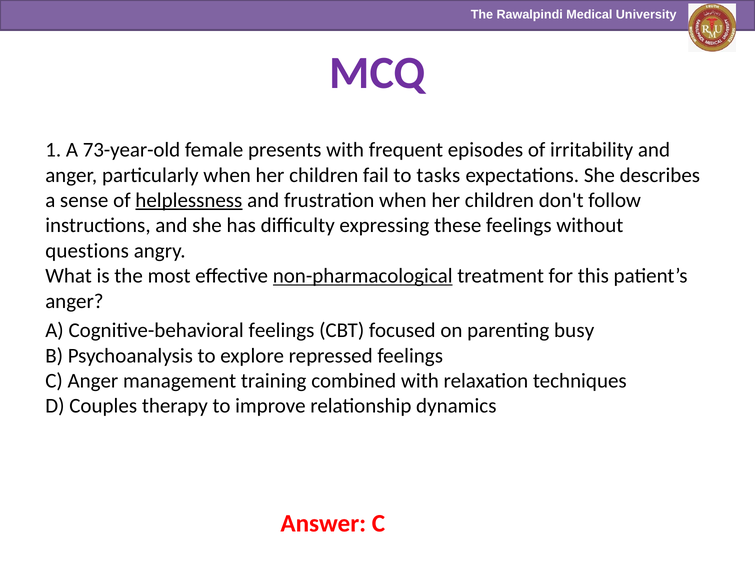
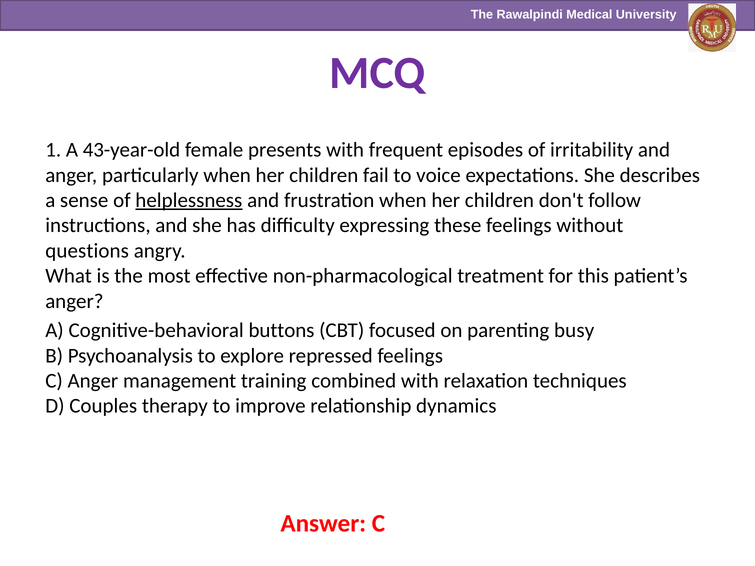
73-year-old: 73-year-old -> 43-year-old
tasks: tasks -> voice
non-pharmacological underline: present -> none
Cognitive-behavioral feelings: feelings -> buttons
